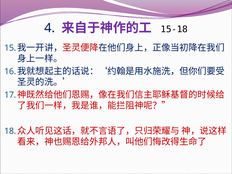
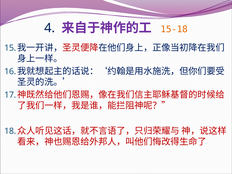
15-18 colour: black -> orange
